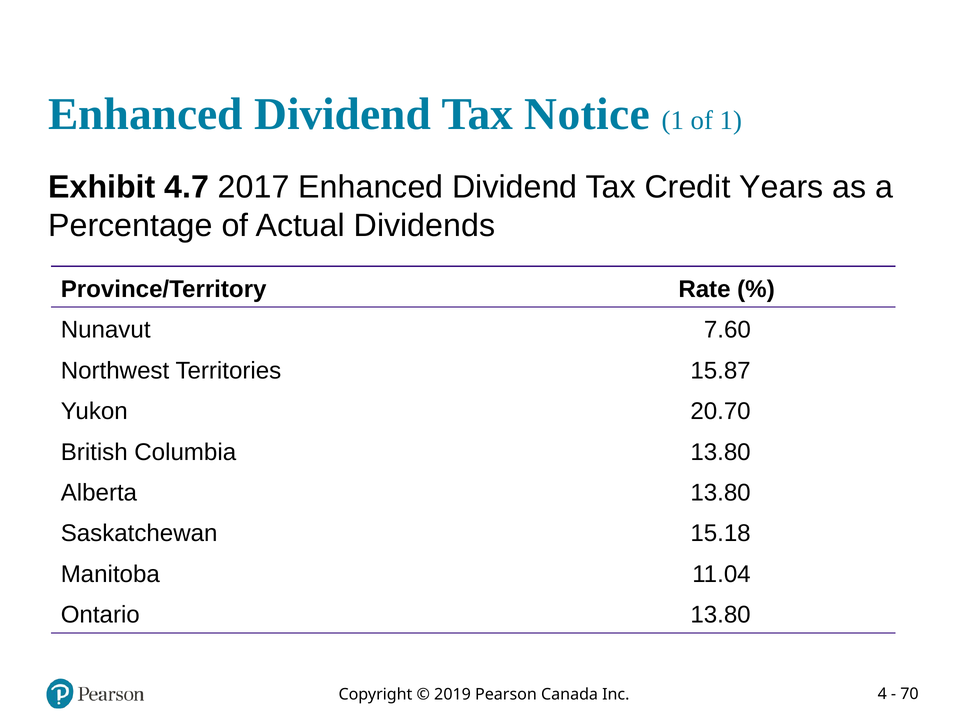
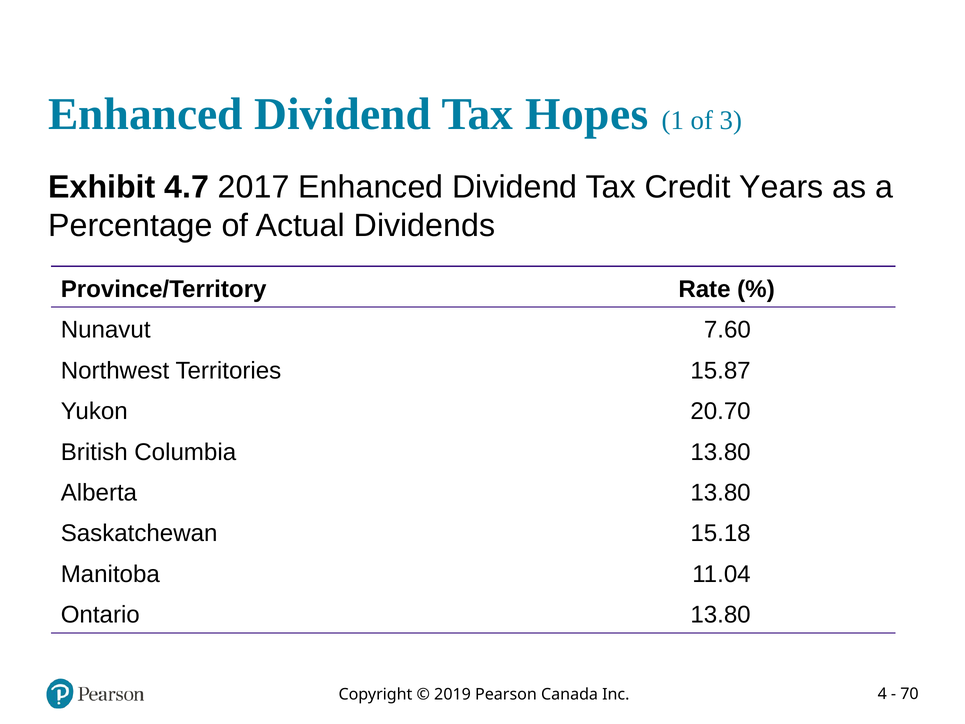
Notice: Notice -> Hopes
of 1: 1 -> 3
